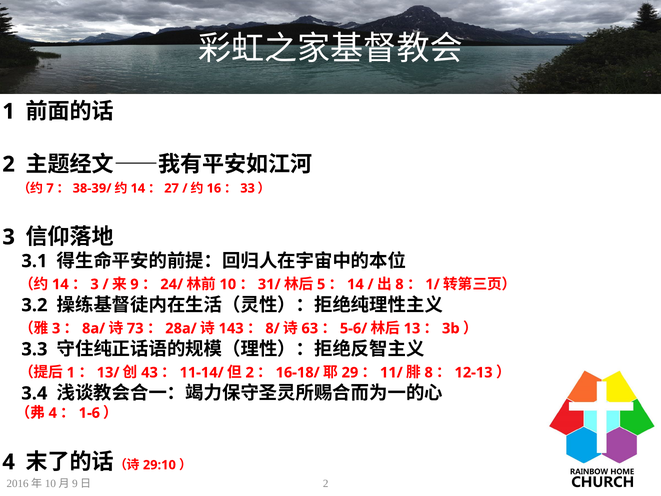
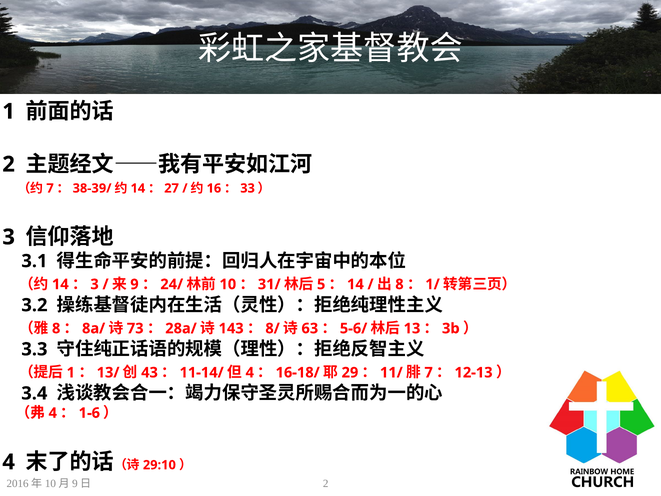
3 at (56, 328): 3 -> 8
2 at (250, 372): 2 -> 4
8 at (429, 372): 8 -> 7
